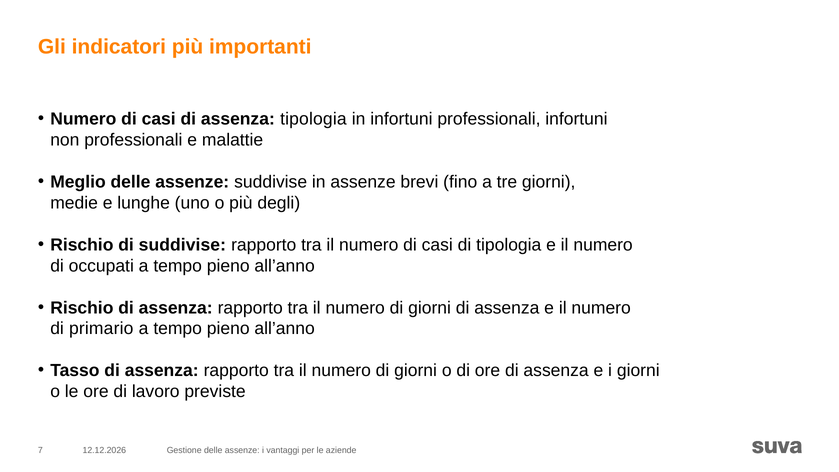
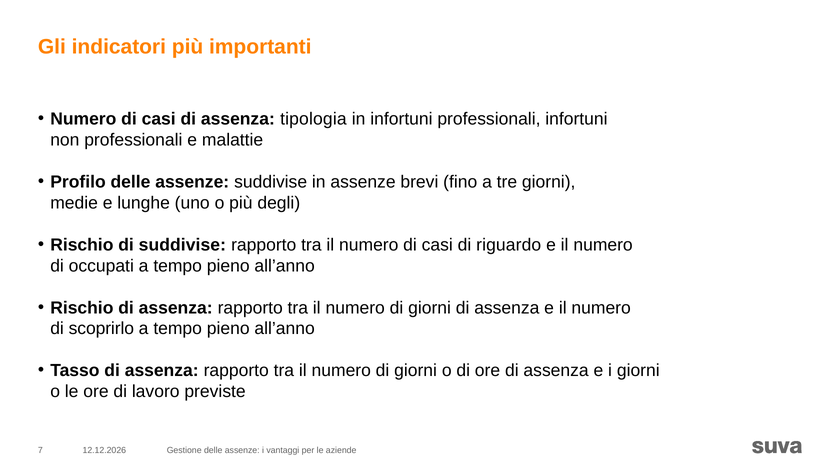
Meglio: Meglio -> Profilo
di tipologia: tipologia -> riguardo
primario: primario -> scoprirlo
